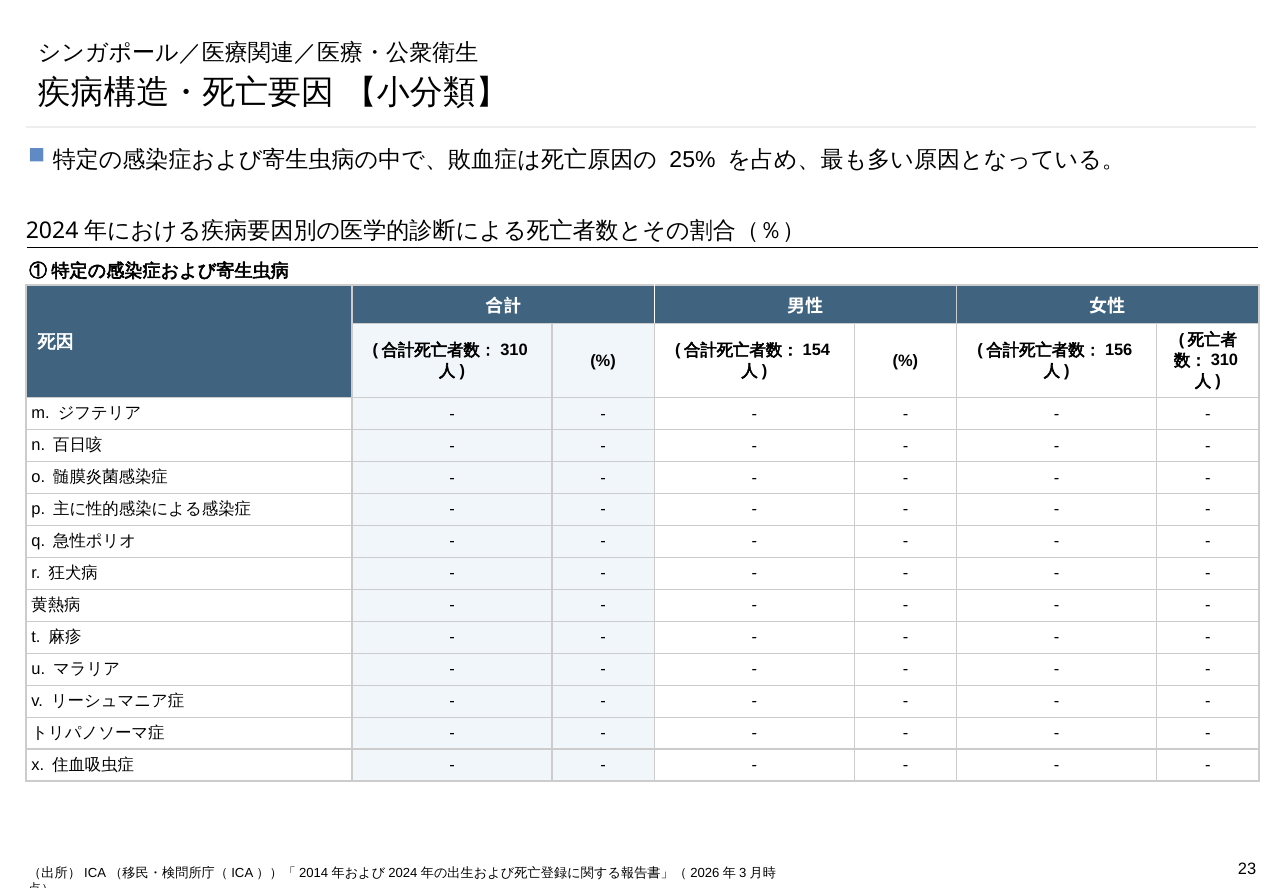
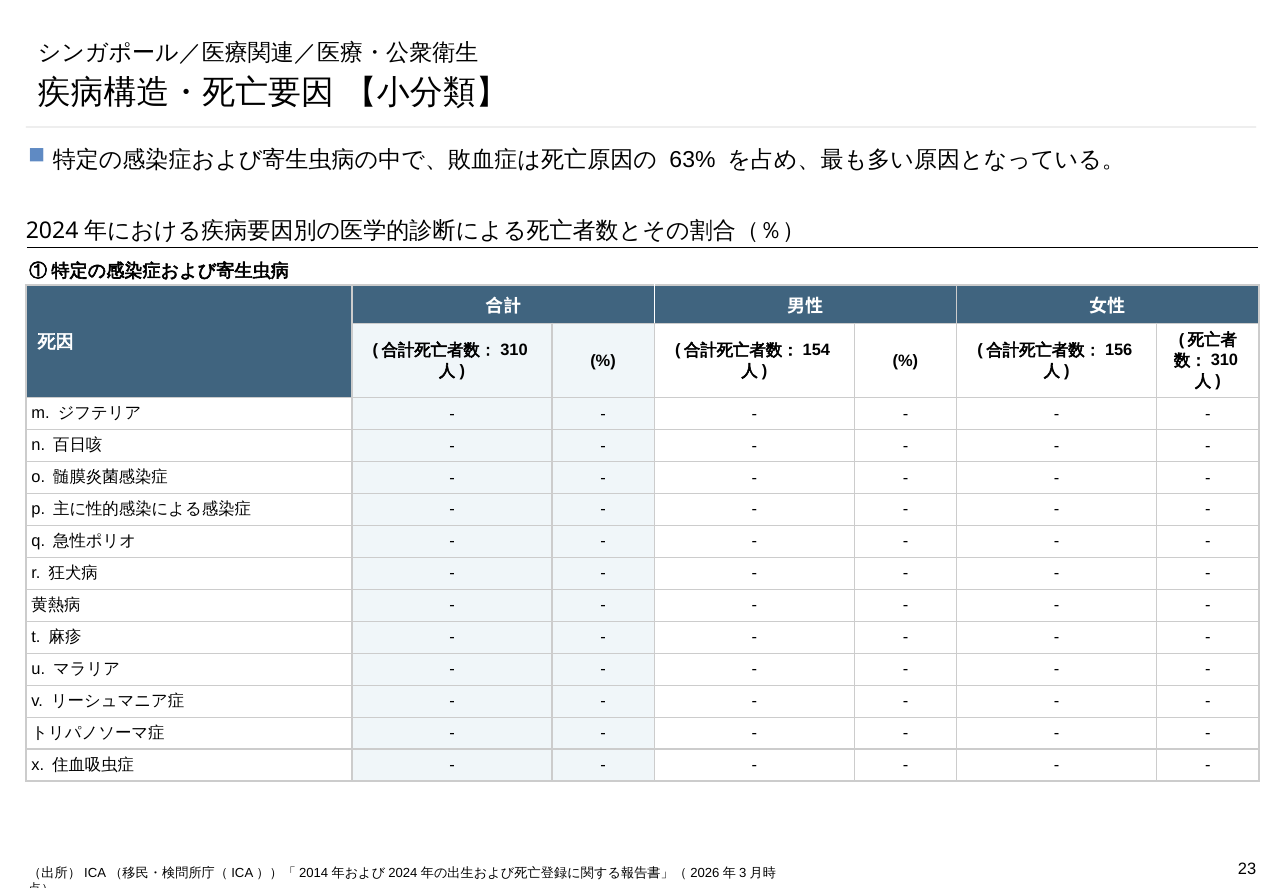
25%: 25% -> 63%
